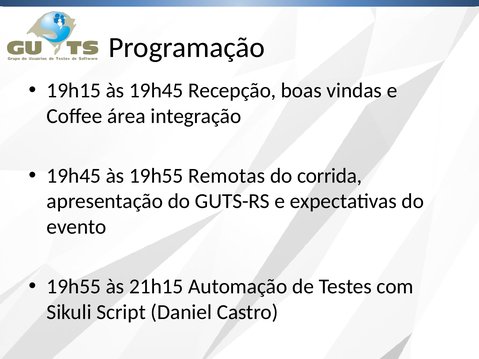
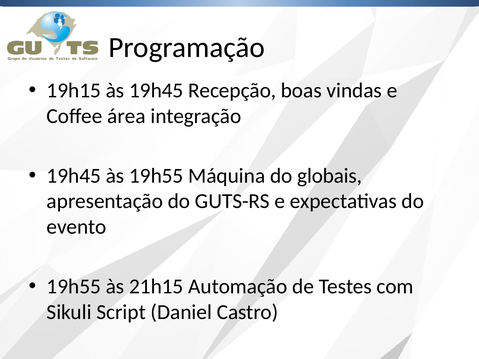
Remotas: Remotas -> Máquina
corrida: corrida -> globais
